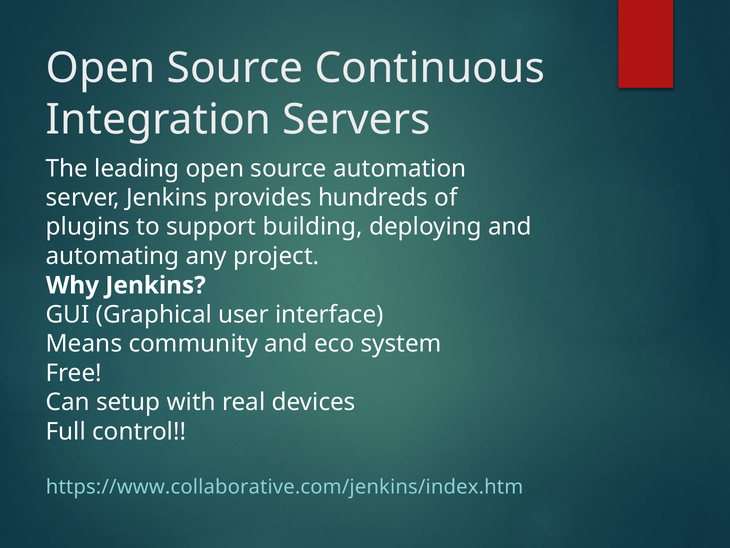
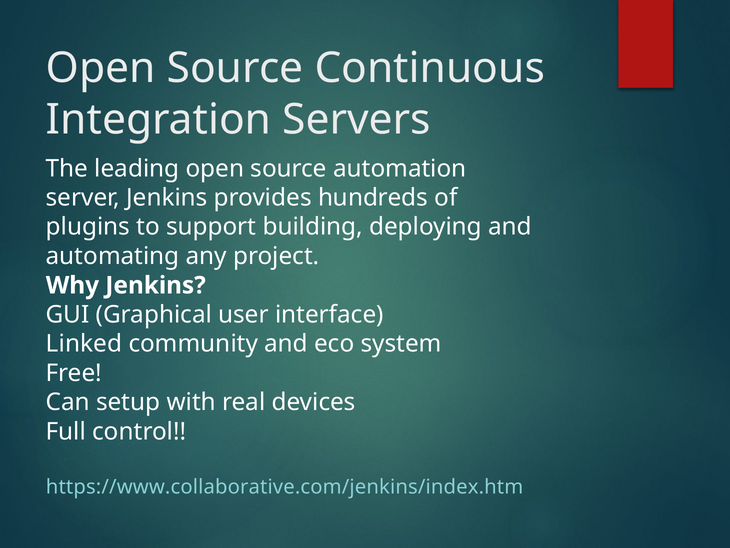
Means: Means -> Linked
